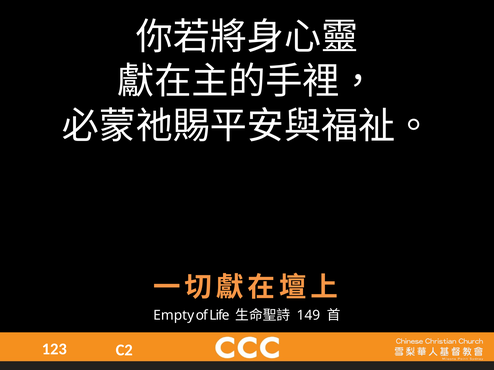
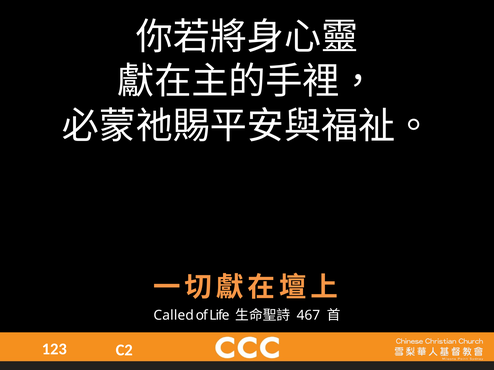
Empty: Empty -> Called
149: 149 -> 467
